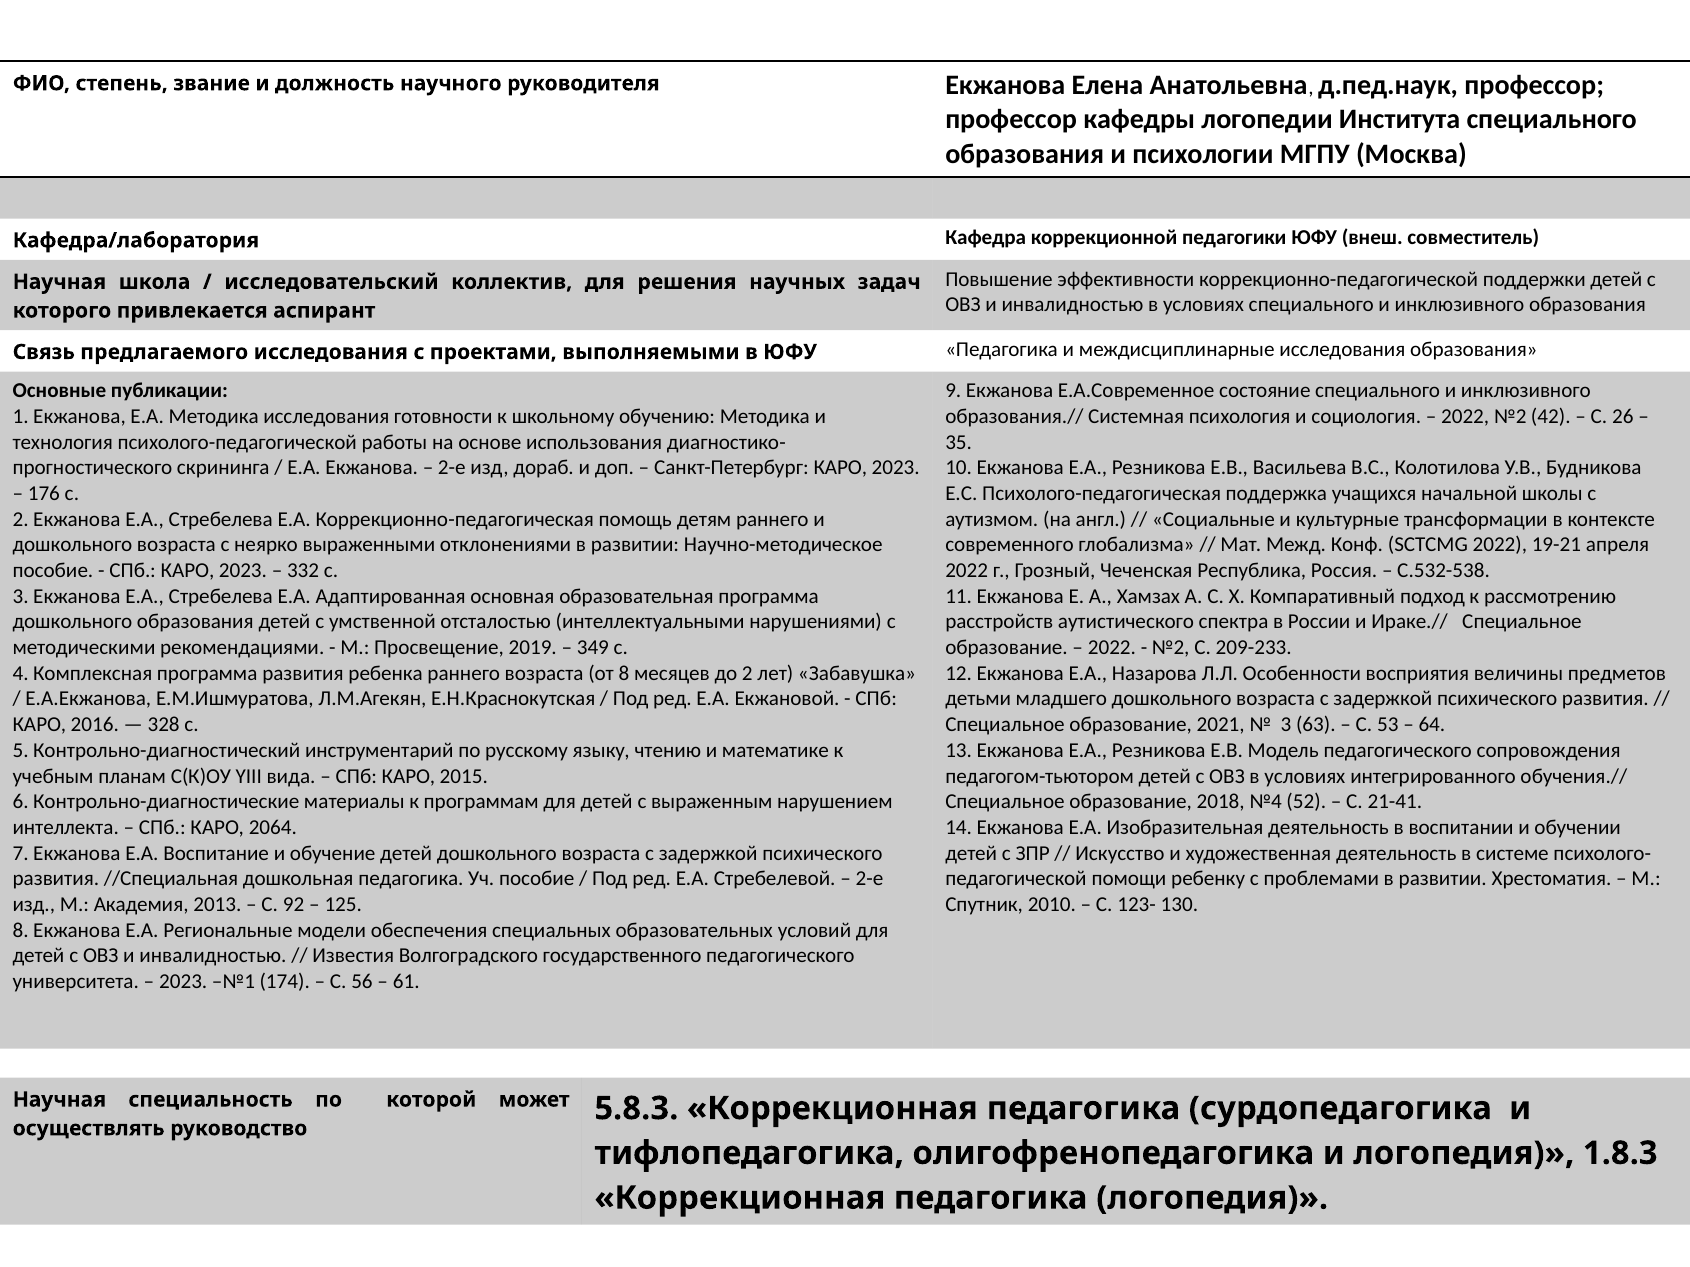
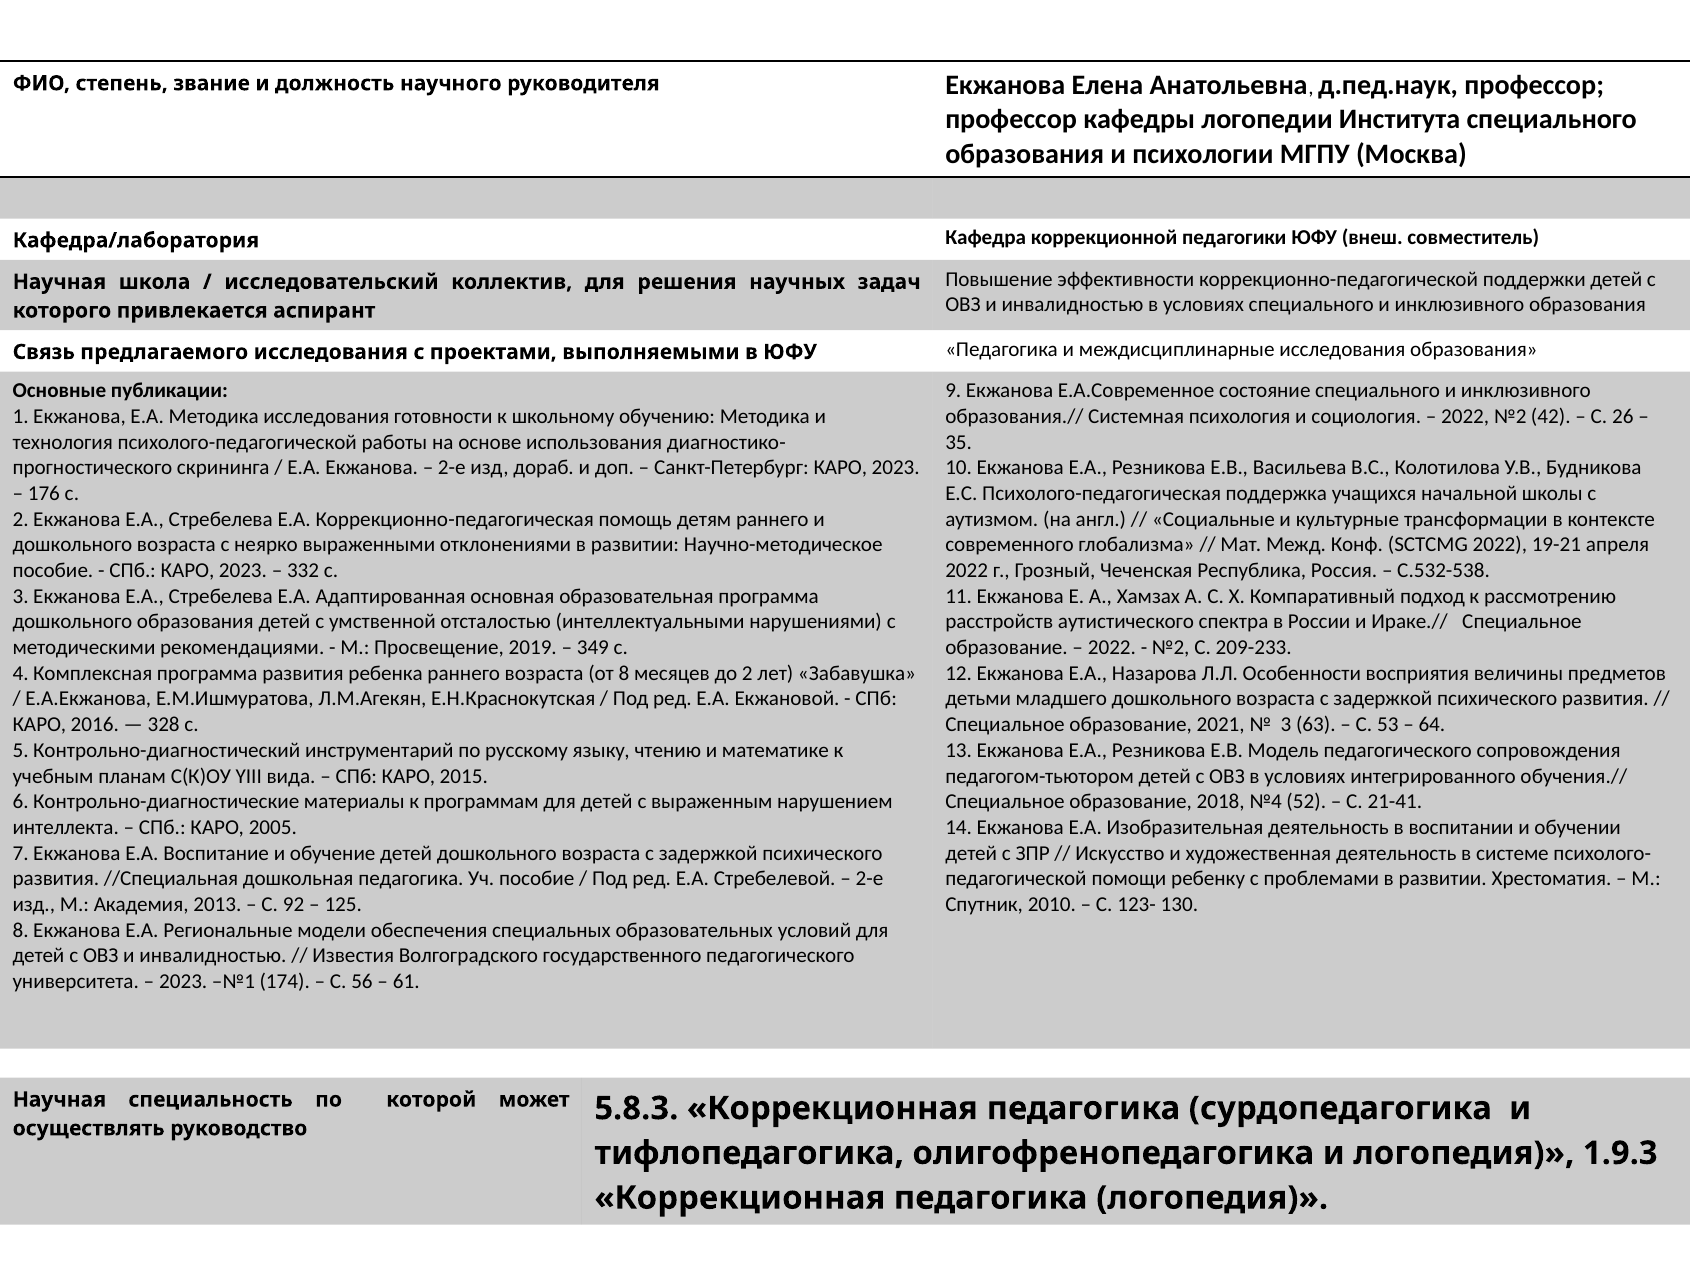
2064: 2064 -> 2005
1.8.3: 1.8.3 -> 1.9.3
